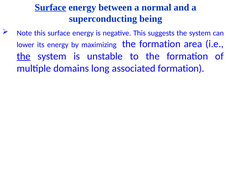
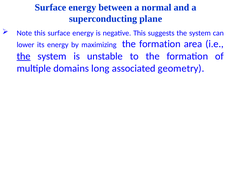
Surface at (50, 7) underline: present -> none
being: being -> plane
associated formation: formation -> geometry
